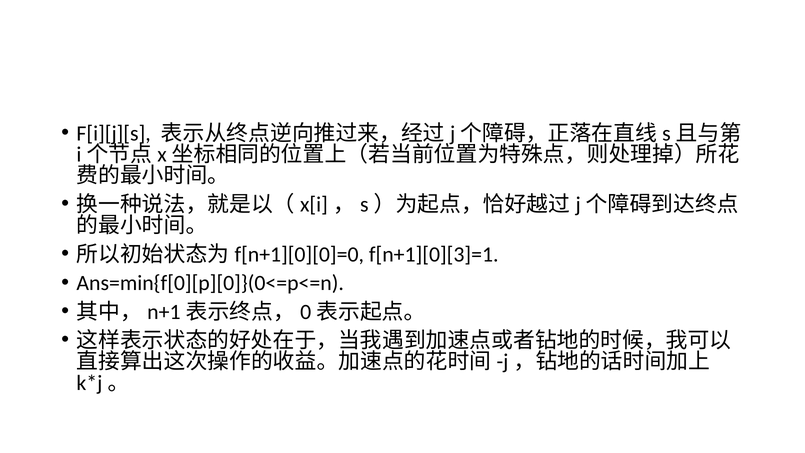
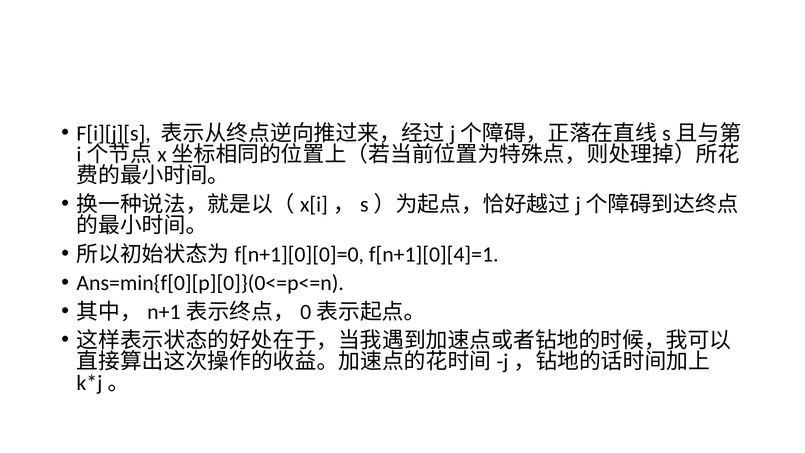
f[n+1][0][3]=1: f[n+1][0][3]=1 -> f[n+1][0][4]=1
